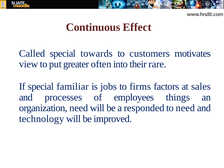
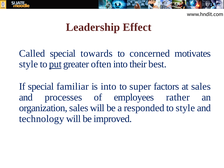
Continuous: Continuous -> Leadership
customers: customers -> concerned
view at (29, 64): view -> style
put underline: none -> present
rare: rare -> best
is jobs: jobs -> into
firms: firms -> super
things: things -> rather
organization need: need -> sales
to need: need -> style
